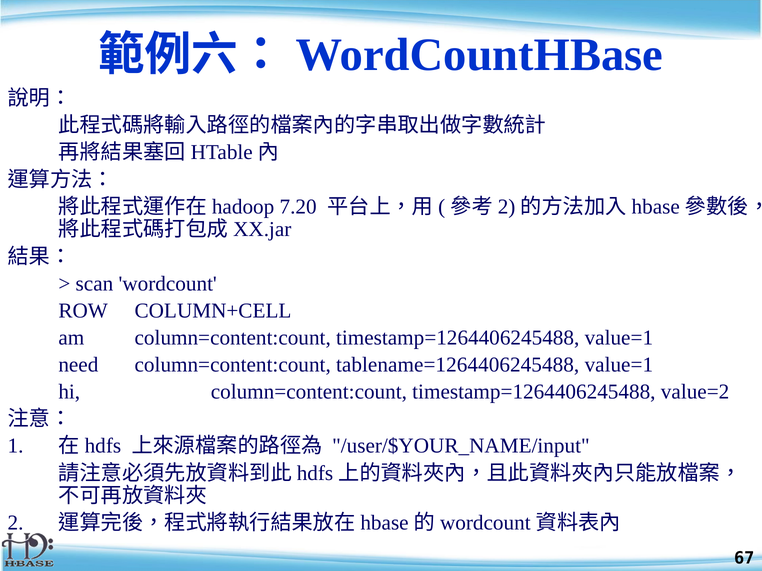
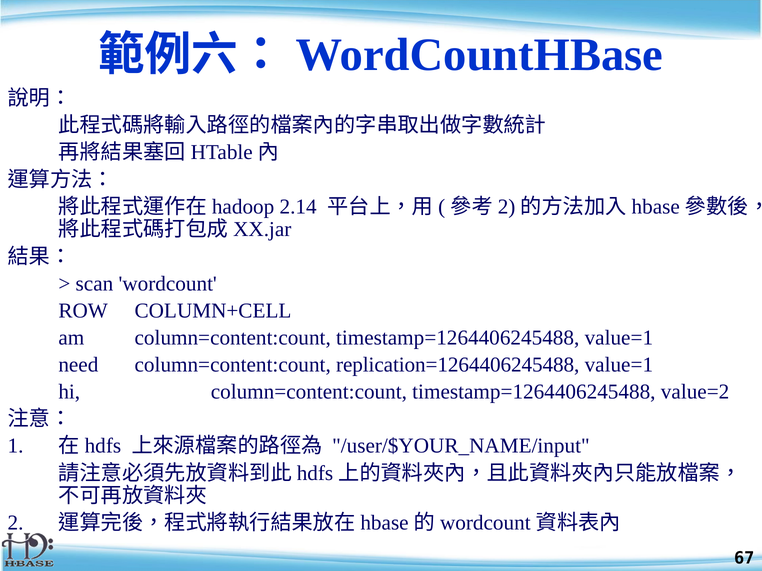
7.20: 7.20 -> 2.14
tablename=1264406245488: tablename=1264406245488 -> replication=1264406245488
